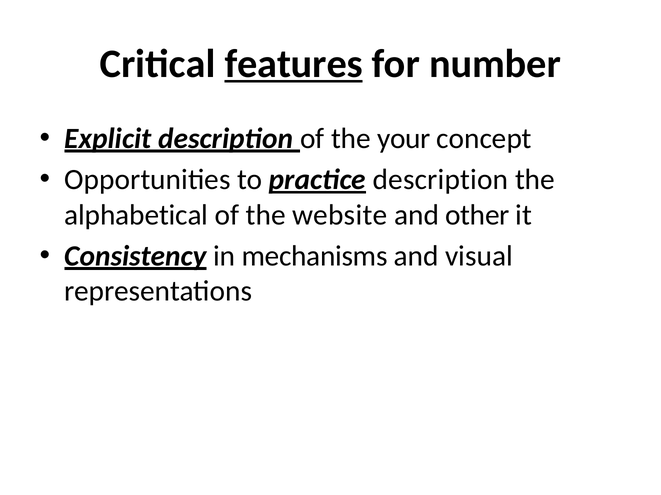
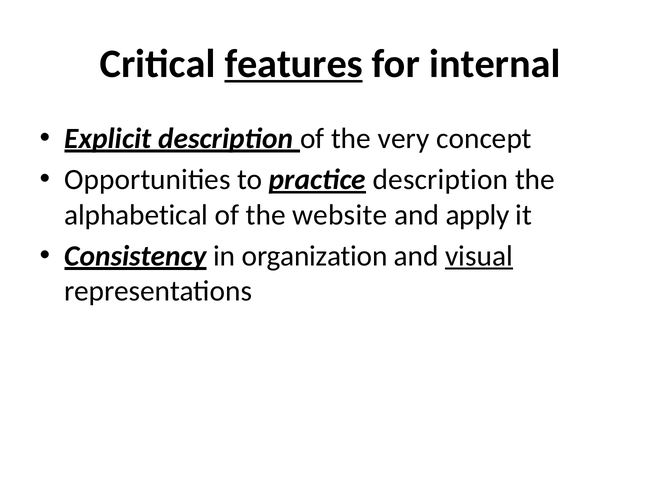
number: number -> internal
your: your -> very
other: other -> apply
mechanisms: mechanisms -> organization
visual underline: none -> present
